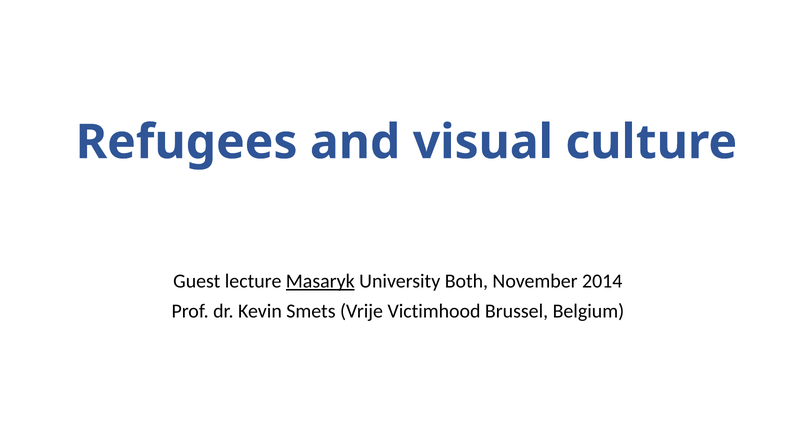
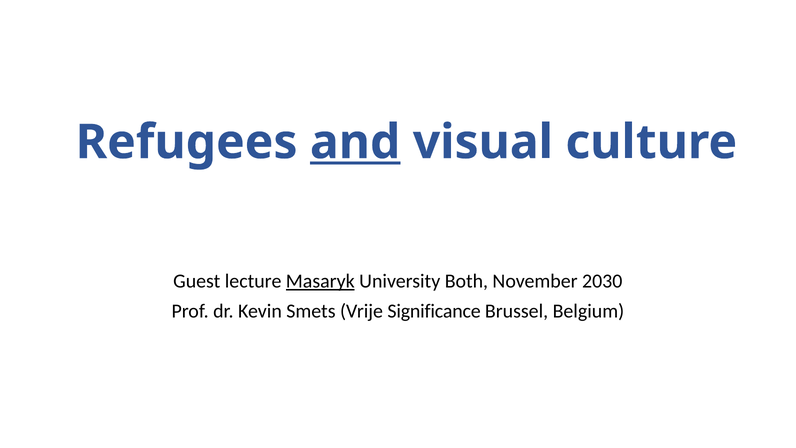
and underline: none -> present
2014: 2014 -> 2030
Victimhood: Victimhood -> Significance
